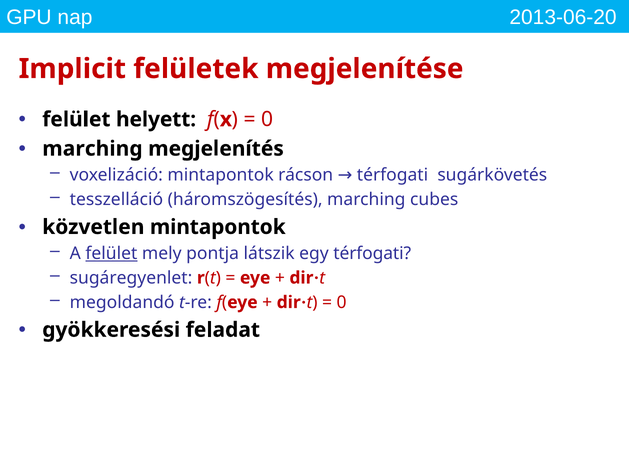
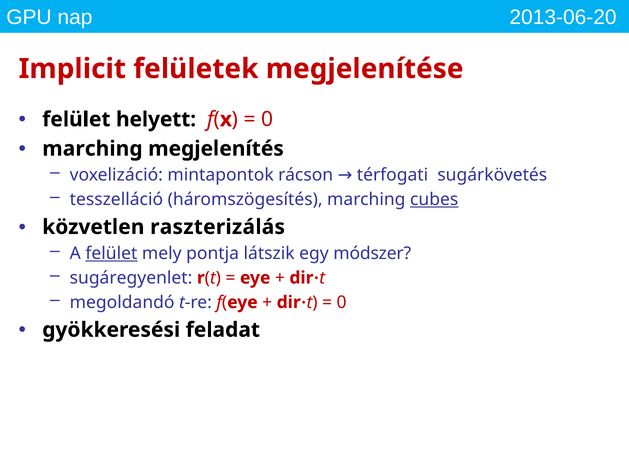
cubes underline: none -> present
közvetlen mintapontok: mintapontok -> raszterizálás
egy térfogati: térfogati -> módszer
